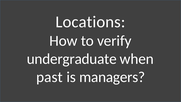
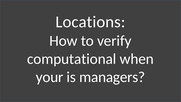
undergraduate: undergraduate -> computational
past: past -> your
